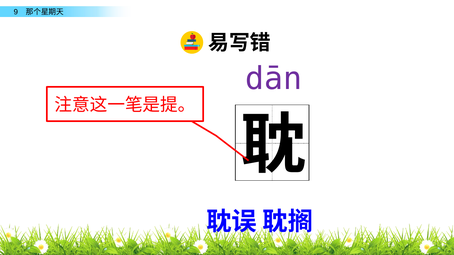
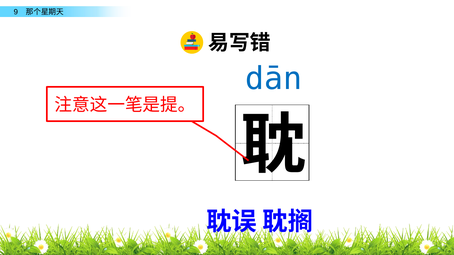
dān colour: purple -> blue
